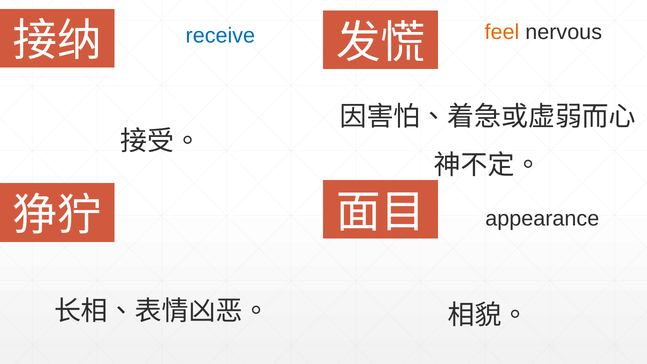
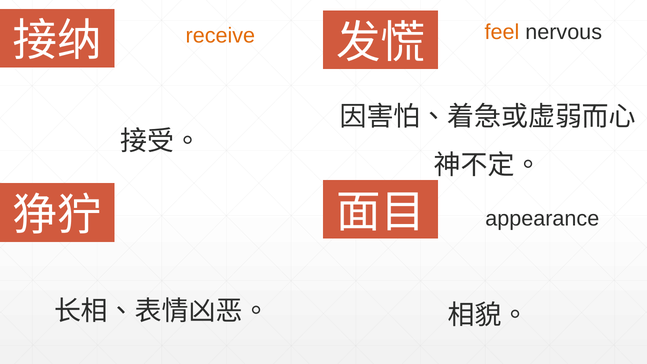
receive colour: blue -> orange
